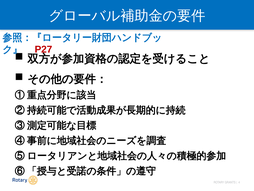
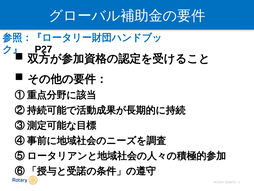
P27 colour: red -> black
